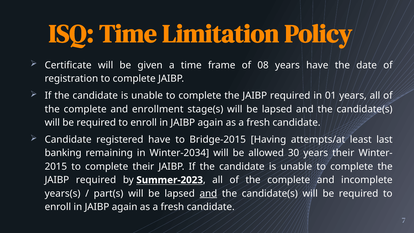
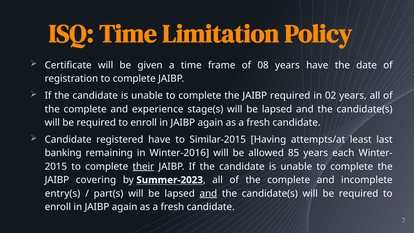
01: 01 -> 02
enrollment: enrollment -> experience
Bridge-2015: Bridge-2015 -> Similar-2015
Winter-2034: Winter-2034 -> Winter-2016
30: 30 -> 85
years their: their -> each
their at (143, 166) underline: none -> present
required at (96, 180): required -> covering
years(s: years(s -> entry(s
